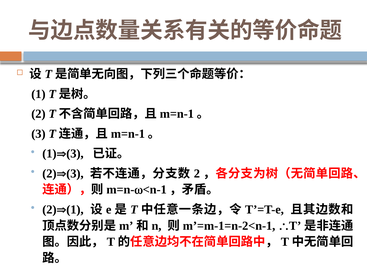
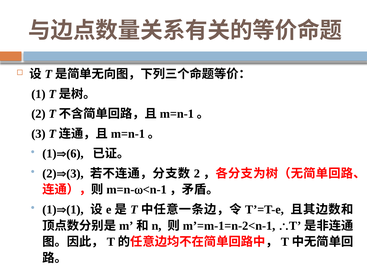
3 at (75, 153): 3 -> 6
2 at (49, 209): 2 -> 1
